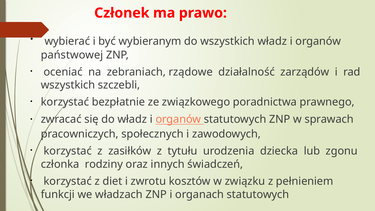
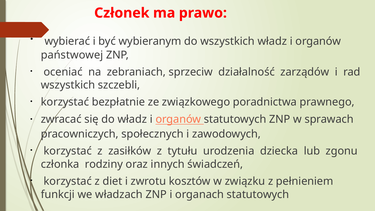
rządowe: rządowe -> sprzeciw
